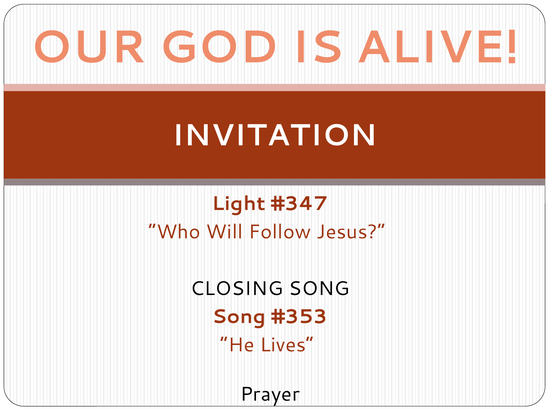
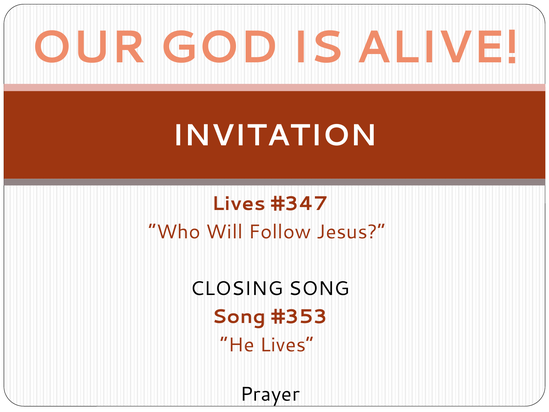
Light at (239, 204): Light -> Lives
